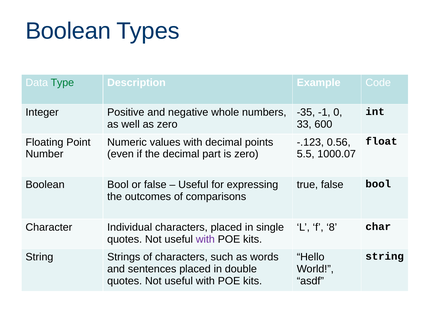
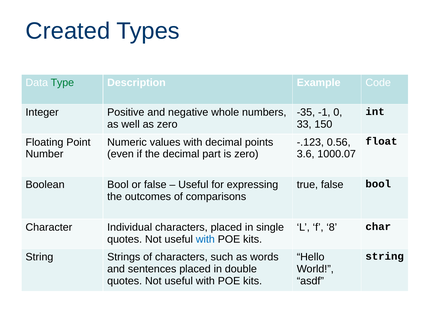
Boolean at (68, 31): Boolean -> Created
600: 600 -> 150
5.5: 5.5 -> 3.6
with at (205, 240) colour: purple -> blue
